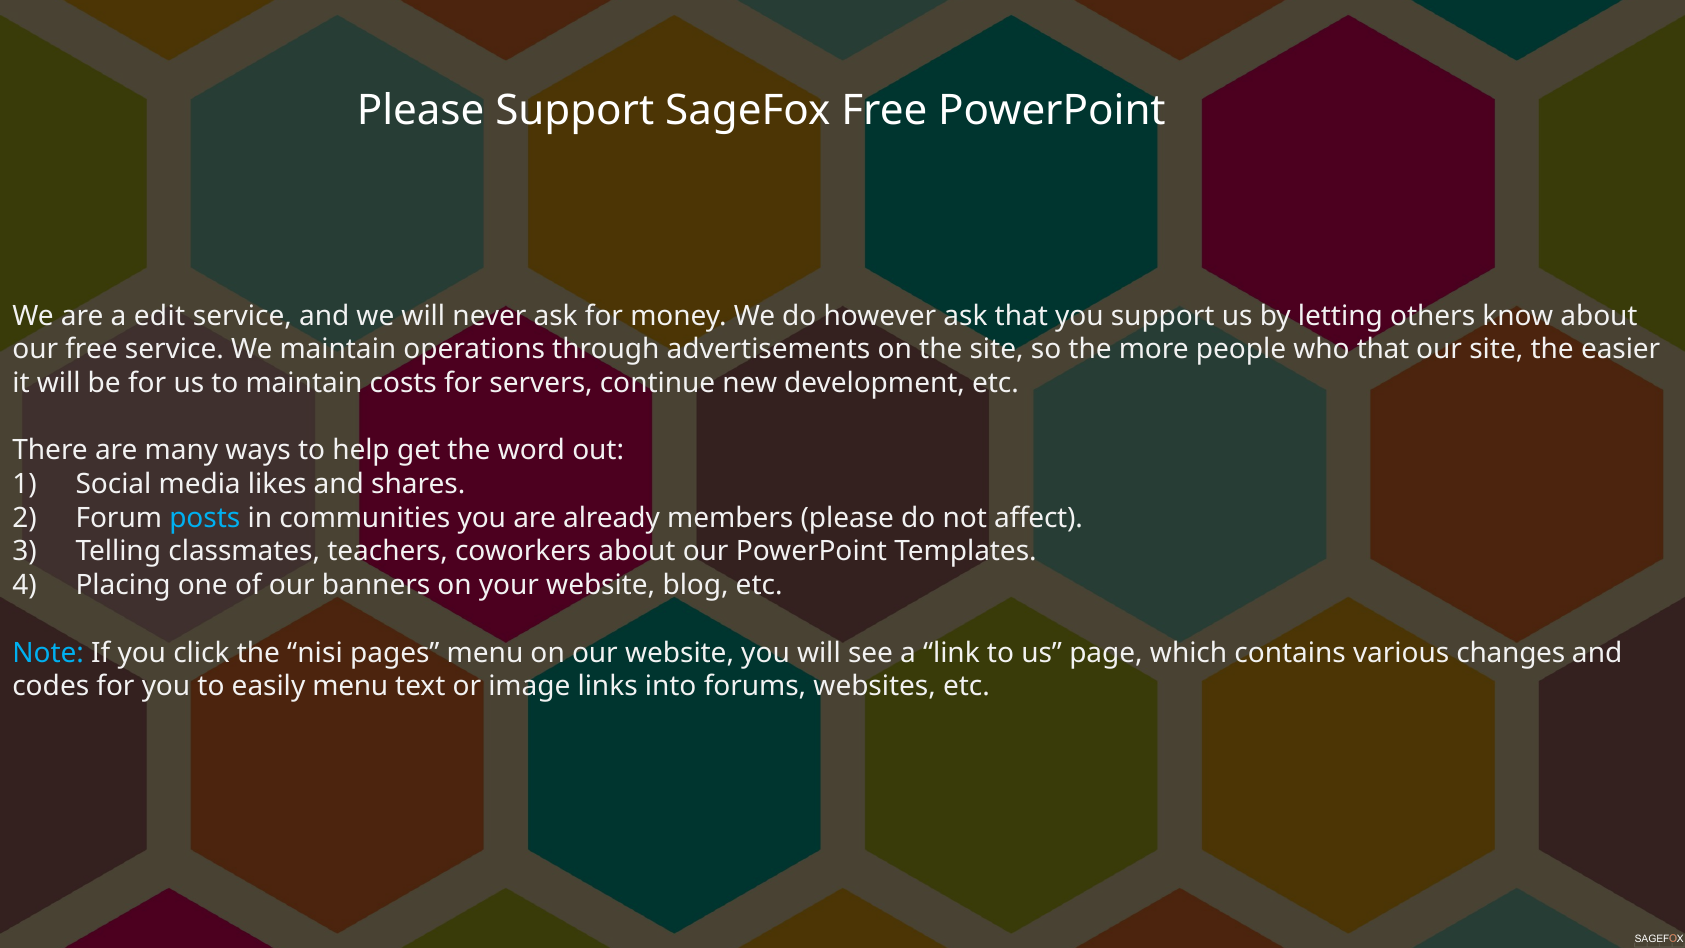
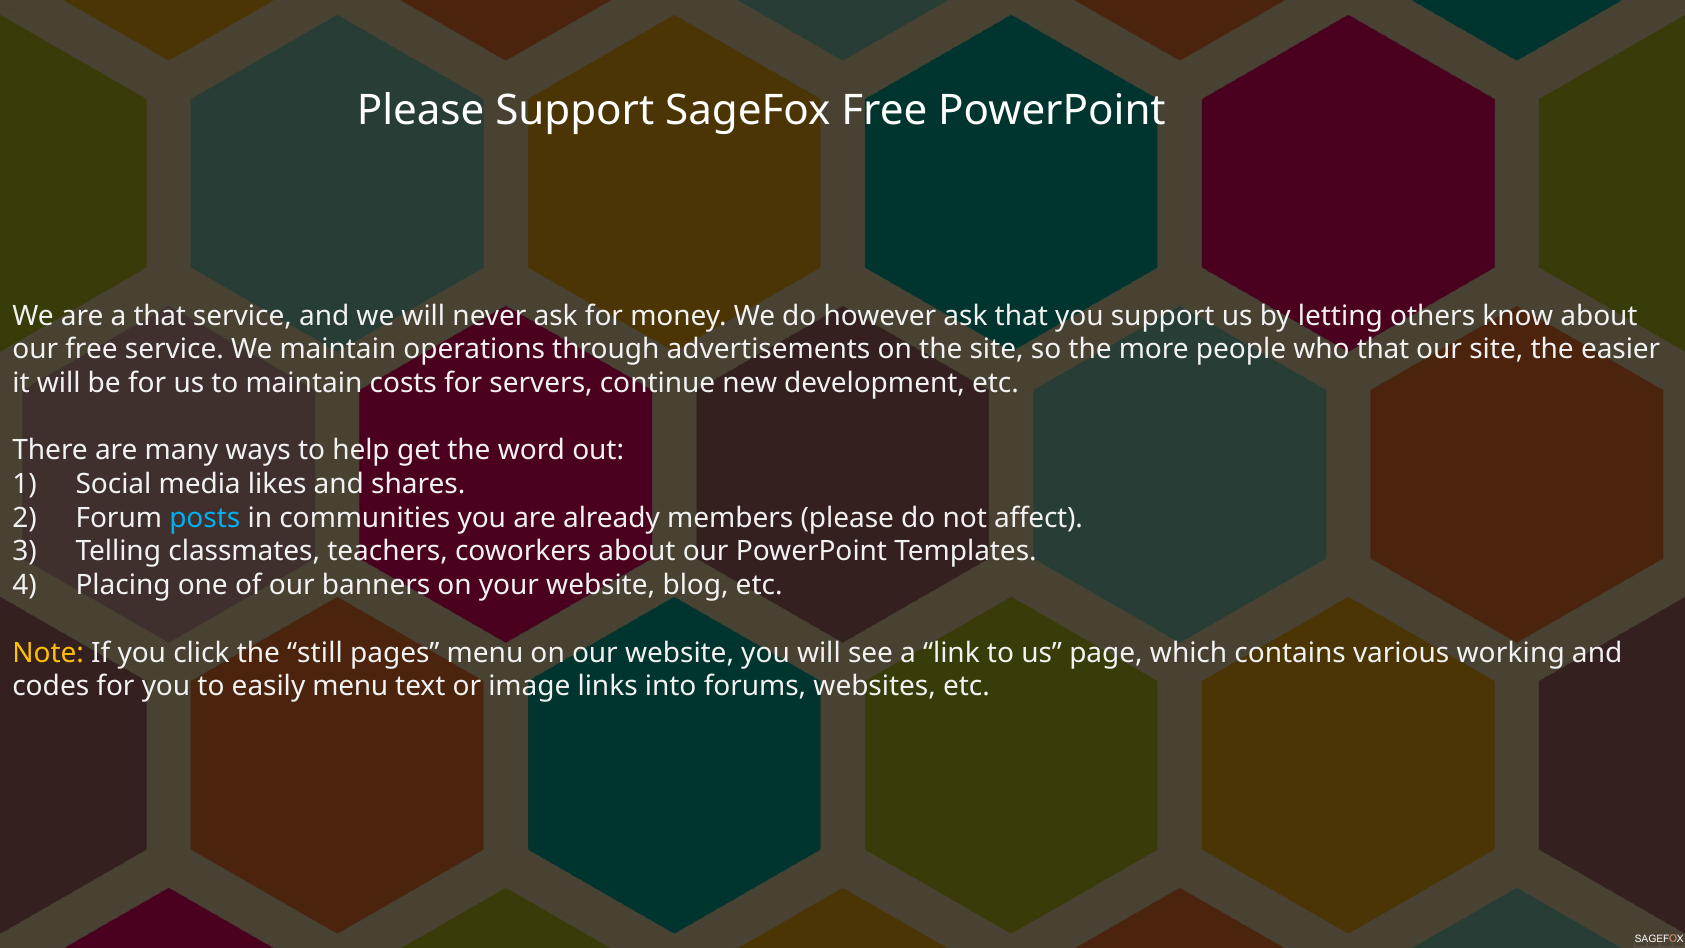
a edit: edit -> that
Note colour: light blue -> yellow
nisi: nisi -> still
changes: changes -> working
